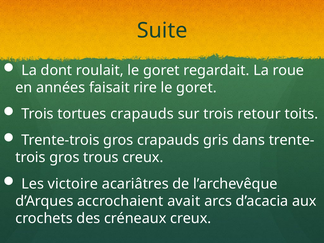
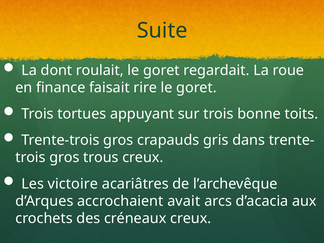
années: années -> finance
tortues crapauds: crapauds -> appuyant
retour: retour -> bonne
